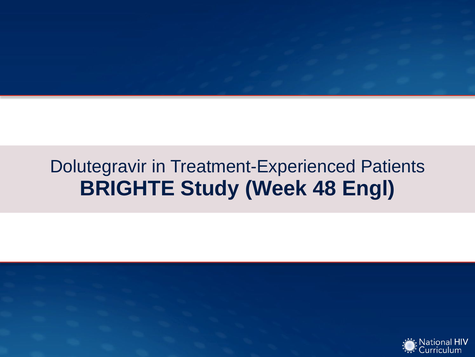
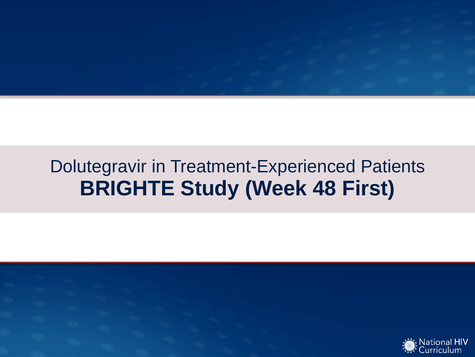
Engl: Engl -> First
